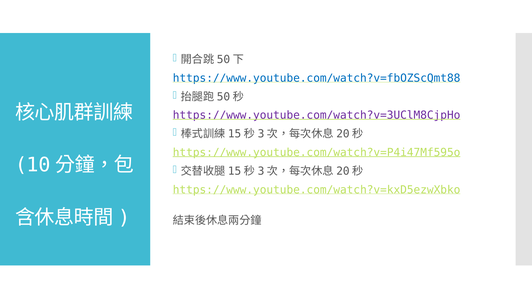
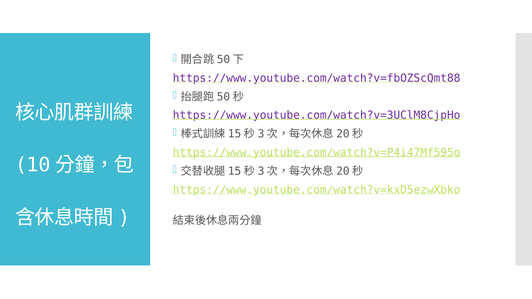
https://www.youtube.com/watch?v=fbOZScQmt88 colour: blue -> purple
